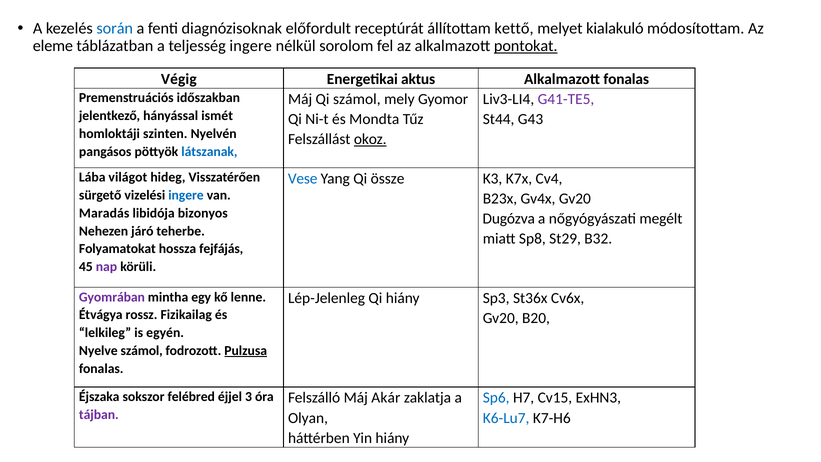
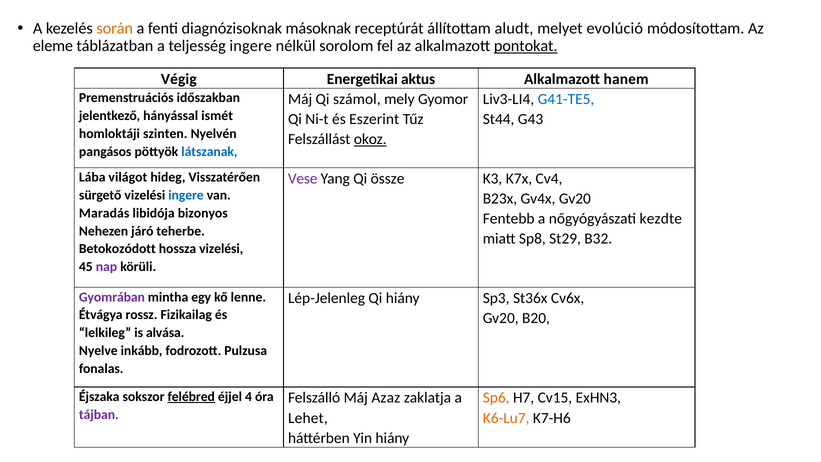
során colour: blue -> orange
előfordult: előfordult -> másoknak
kettő: kettő -> aludt
kialakuló: kialakuló -> evolúció
Alkalmazott fonalas: fonalas -> hanem
G41-TE5 colour: purple -> blue
Mondta: Mondta -> Eszerint
Vese colour: blue -> purple
Dugózva: Dugózva -> Fentebb
megélt: megélt -> kezdte
Folyamatokat: Folyamatokat -> Betokozódott
hossza fejfájás: fejfájás -> vizelési
egyén: egyén -> alvása
Nyelve számol: számol -> inkább
Pulzusa underline: present -> none
felébred underline: none -> present
3: 3 -> 4
Akár: Akár -> Azaz
Sp6 colour: blue -> orange
Olyan: Olyan -> Lehet
K6-Lu7 colour: blue -> orange
